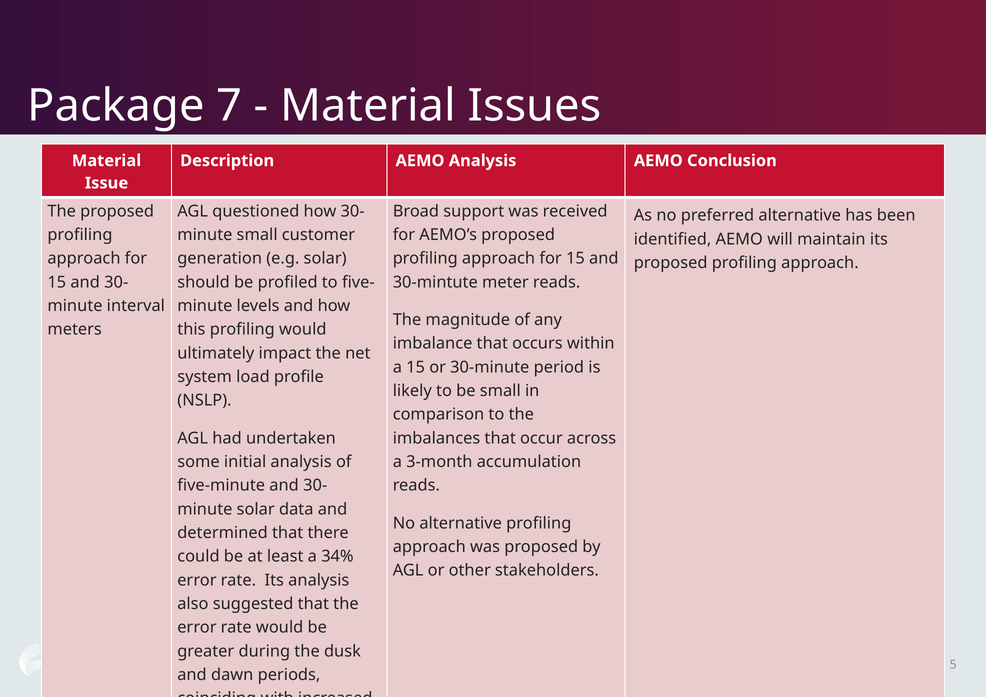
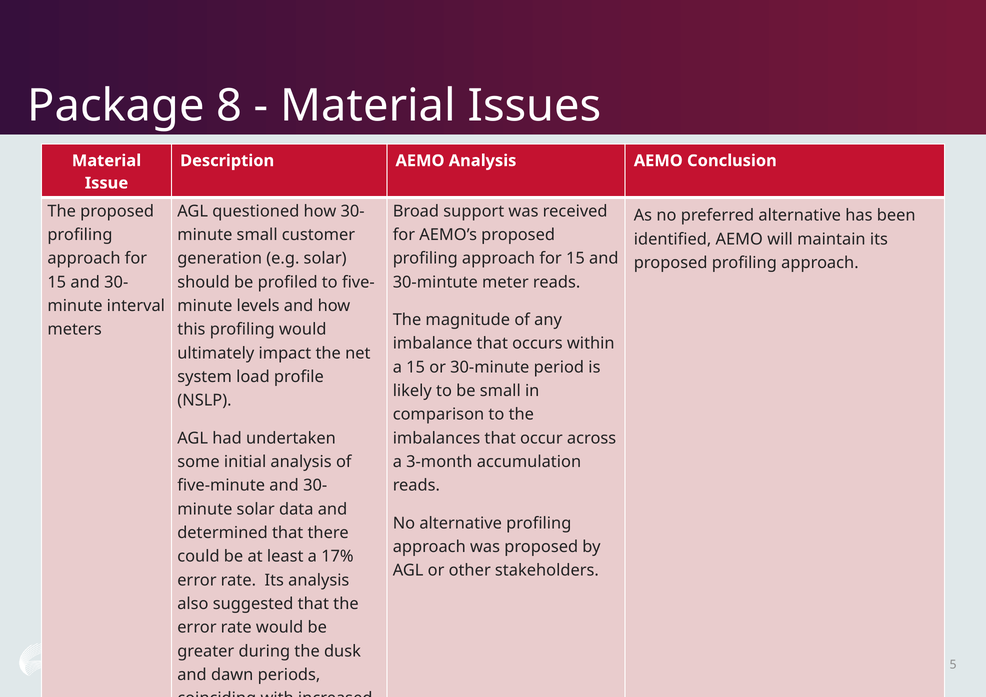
7: 7 -> 8
34%: 34% -> 17%
